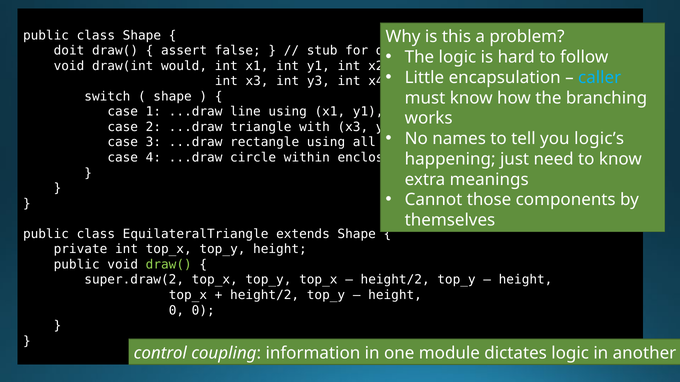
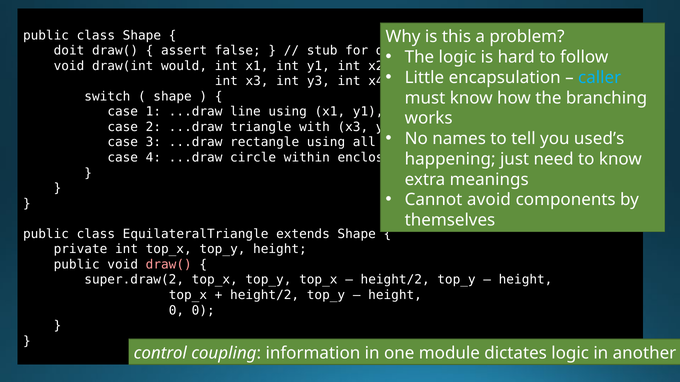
logic’s: logic’s -> used’s
those: those -> avoid
draw( at (169, 265) colour: light green -> pink
